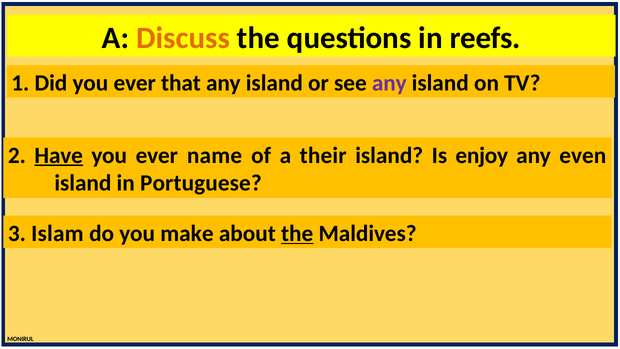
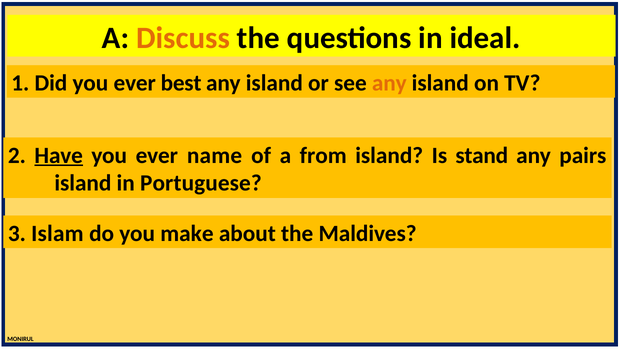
reefs: reefs -> ideal
that: that -> best
any at (389, 83) colour: purple -> orange
their: their -> from
enjoy: enjoy -> stand
even: even -> pairs
the at (297, 233) underline: present -> none
